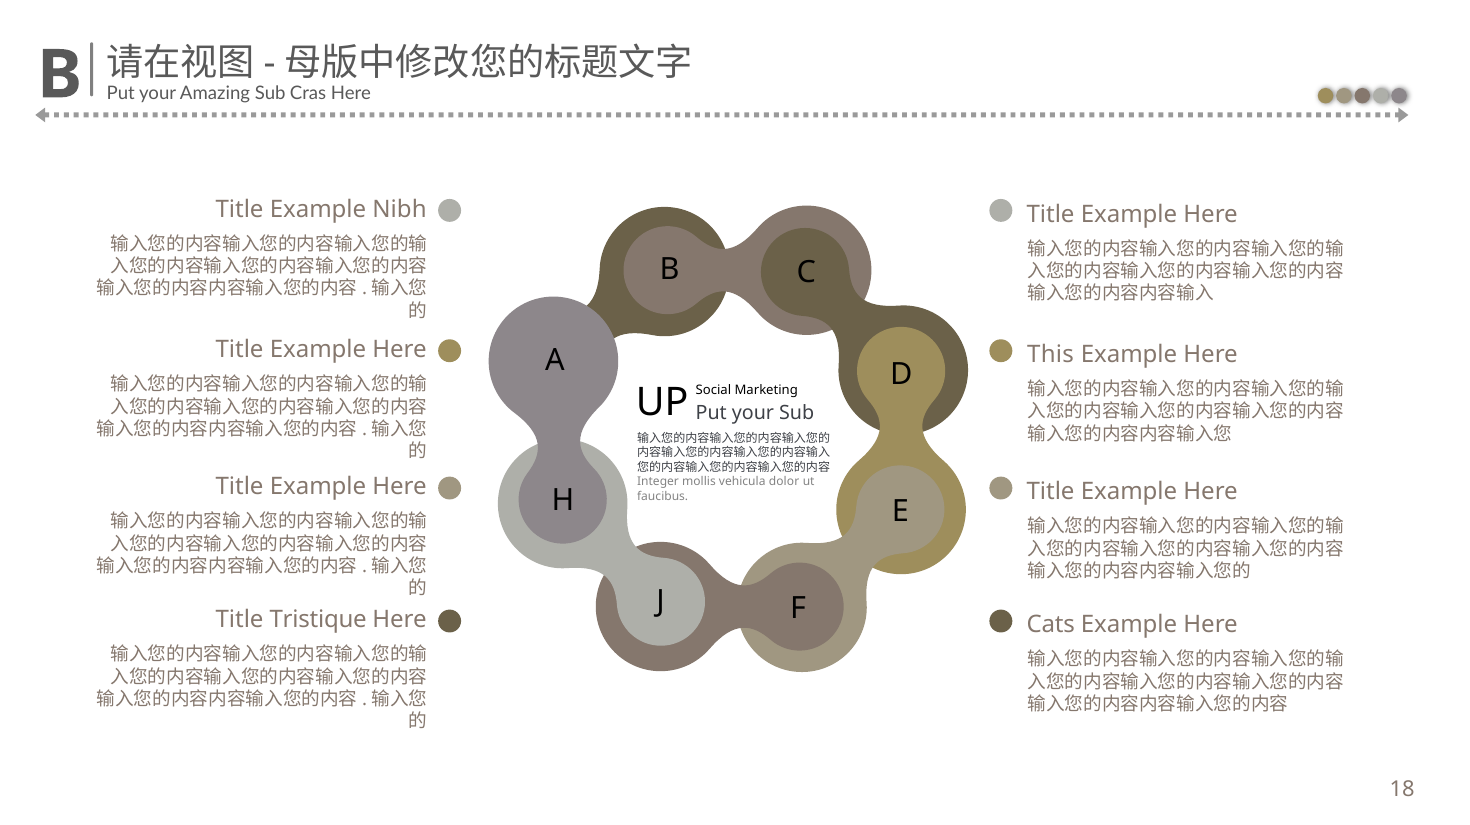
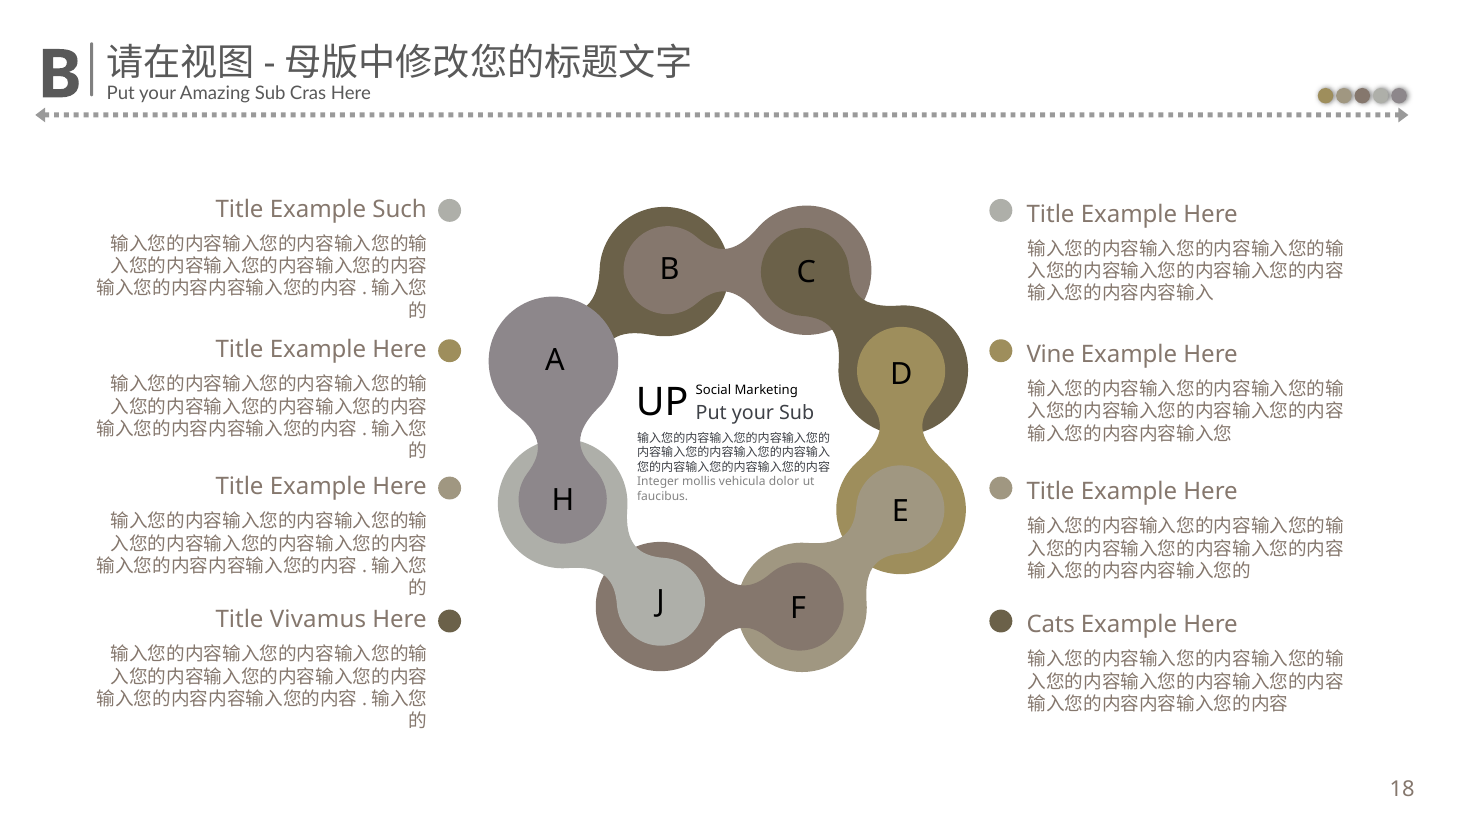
Nibh: Nibh -> Such
This: This -> Vine
Tristique: Tristique -> Vivamus
